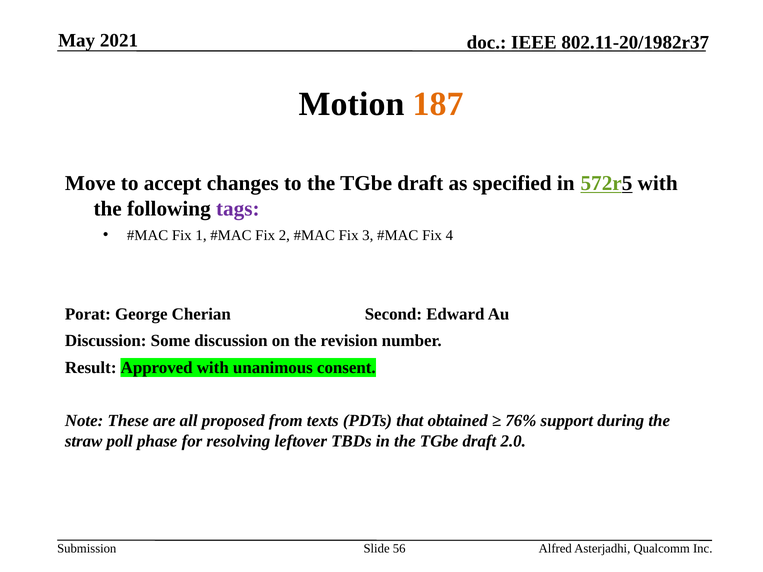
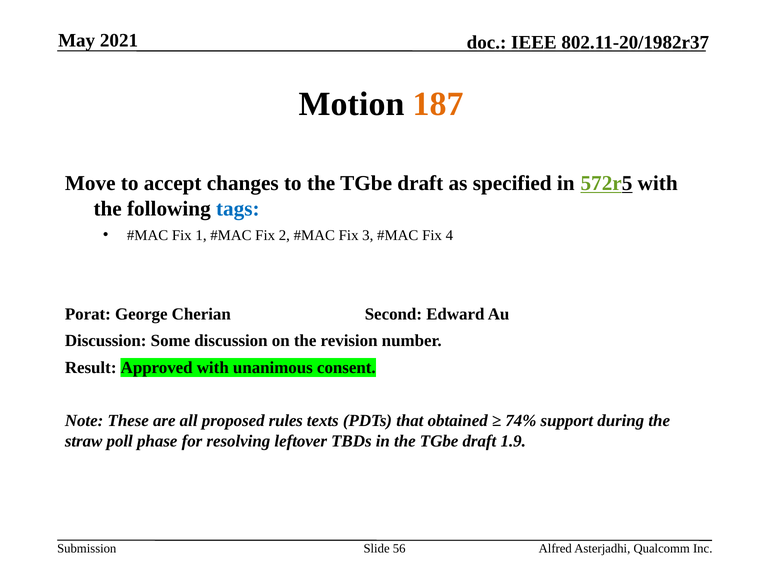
tags colour: purple -> blue
from: from -> rules
76%: 76% -> 74%
2.0: 2.0 -> 1.9
